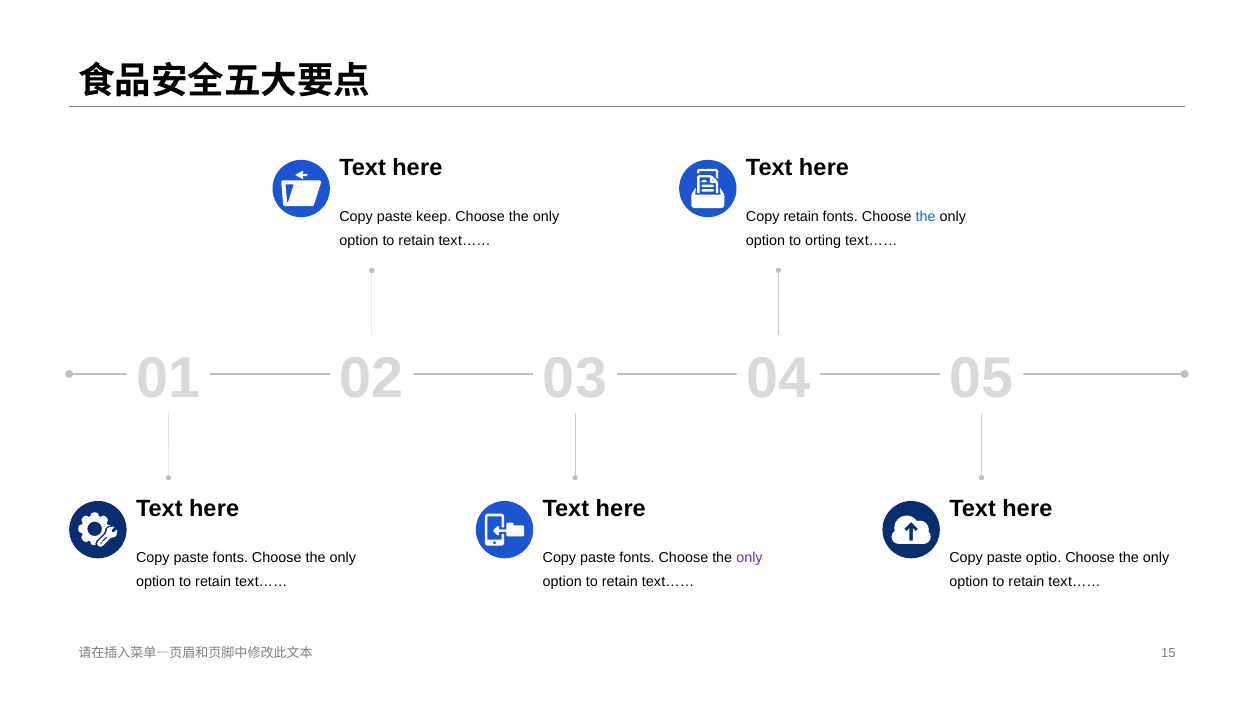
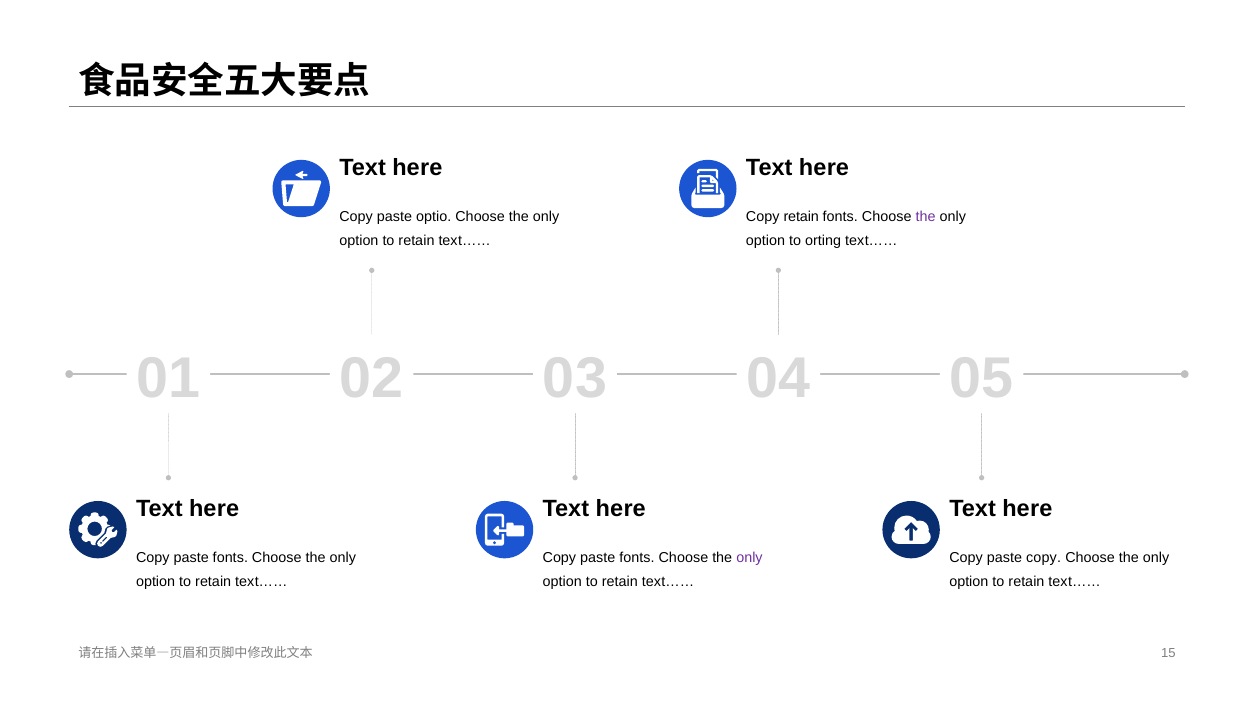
keep: keep -> optio
the at (926, 216) colour: blue -> purple
paste optio: optio -> copy
